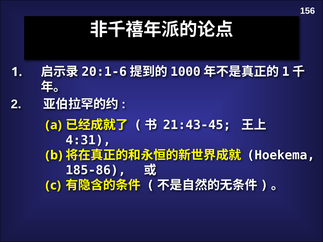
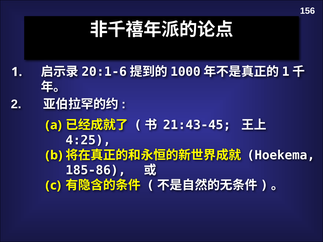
4:31: 4:31 -> 4:25
